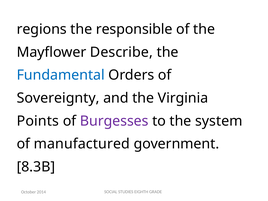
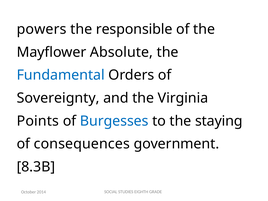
regions: regions -> powers
Describe: Describe -> Absolute
Burgesses colour: purple -> blue
system: system -> staying
manufactured: manufactured -> consequences
